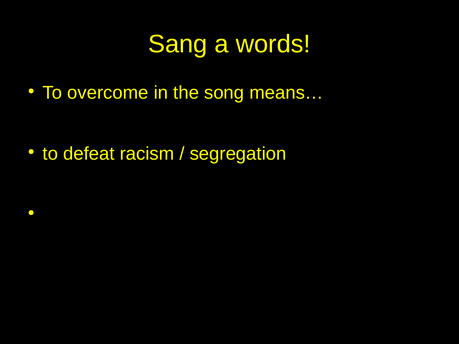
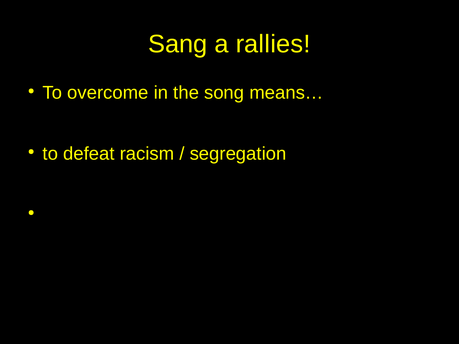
words: words -> rallies
